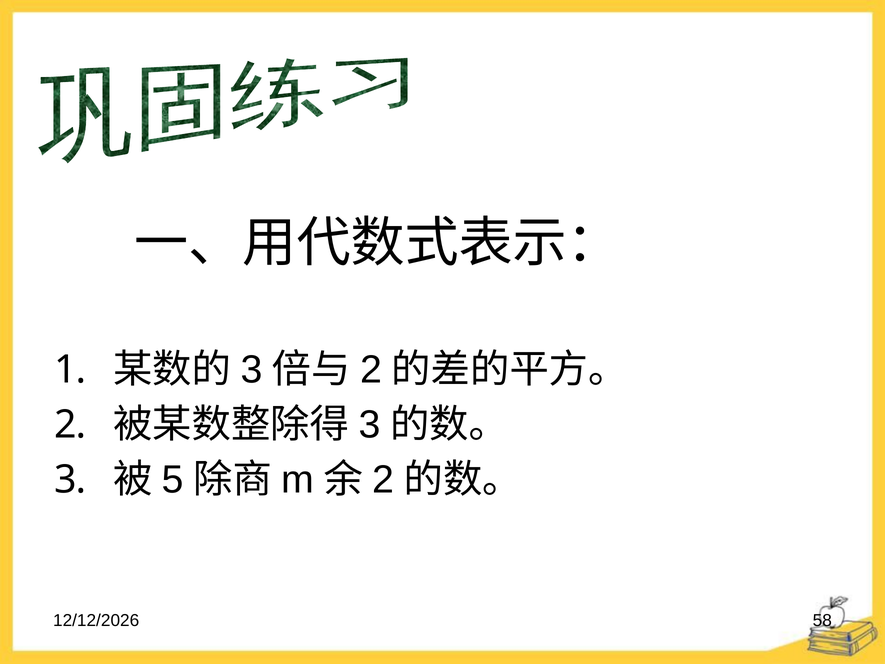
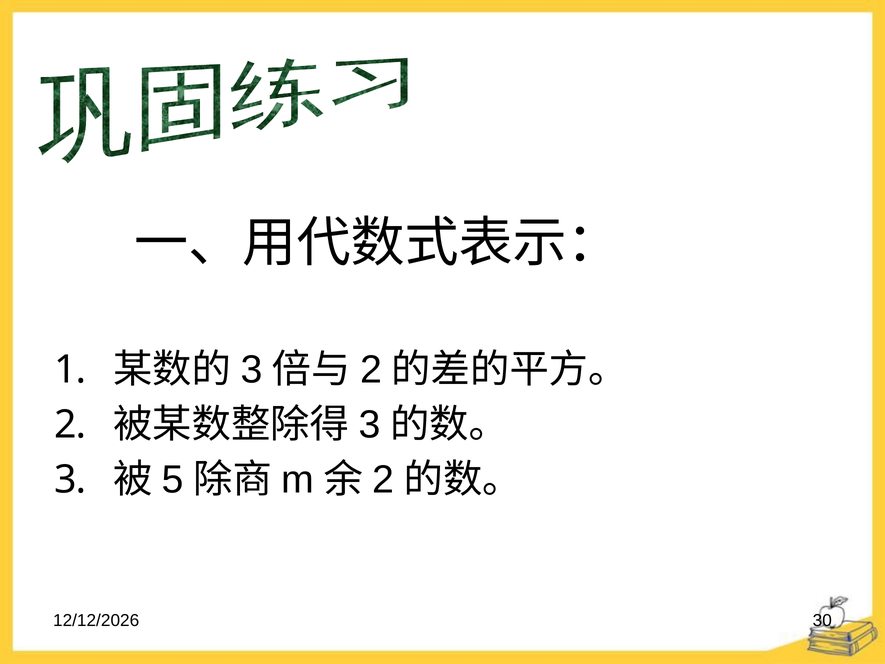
58: 58 -> 30
